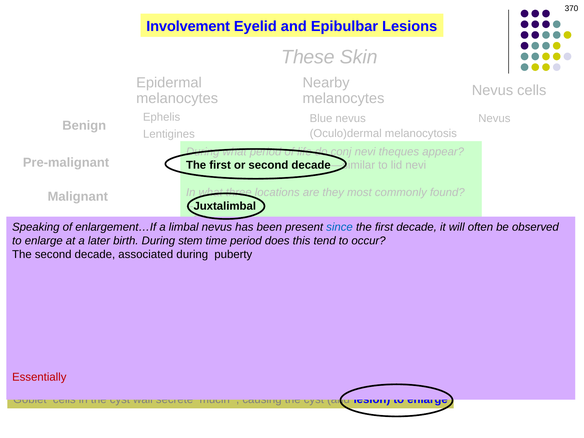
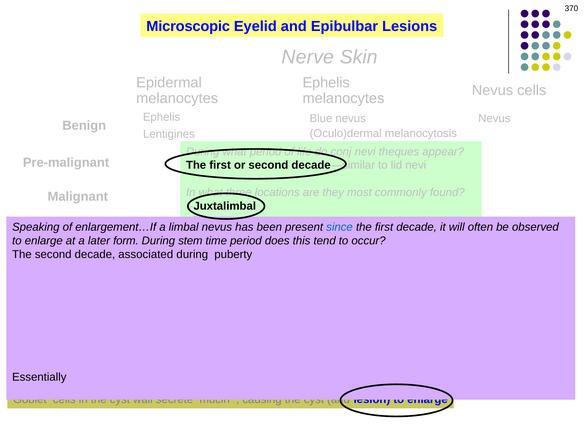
Involvement: Involvement -> Microscopic
These: These -> Nerve
Nearby at (326, 83): Nearby -> Ephelis
birth: birth -> form
Essentially at (39, 377) colour: red -> black
